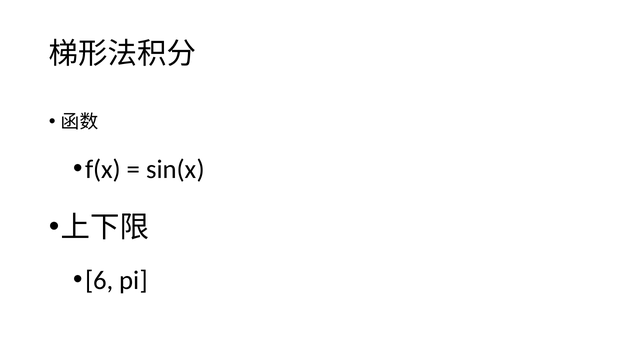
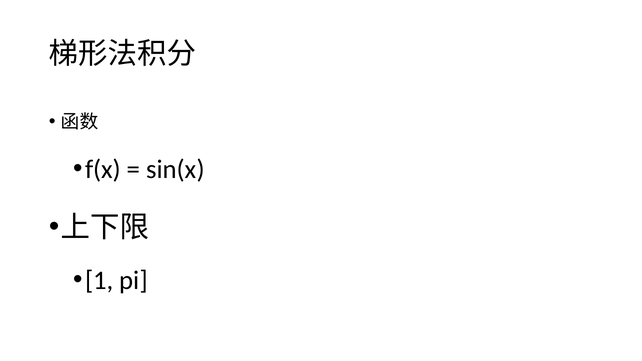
6: 6 -> 1
